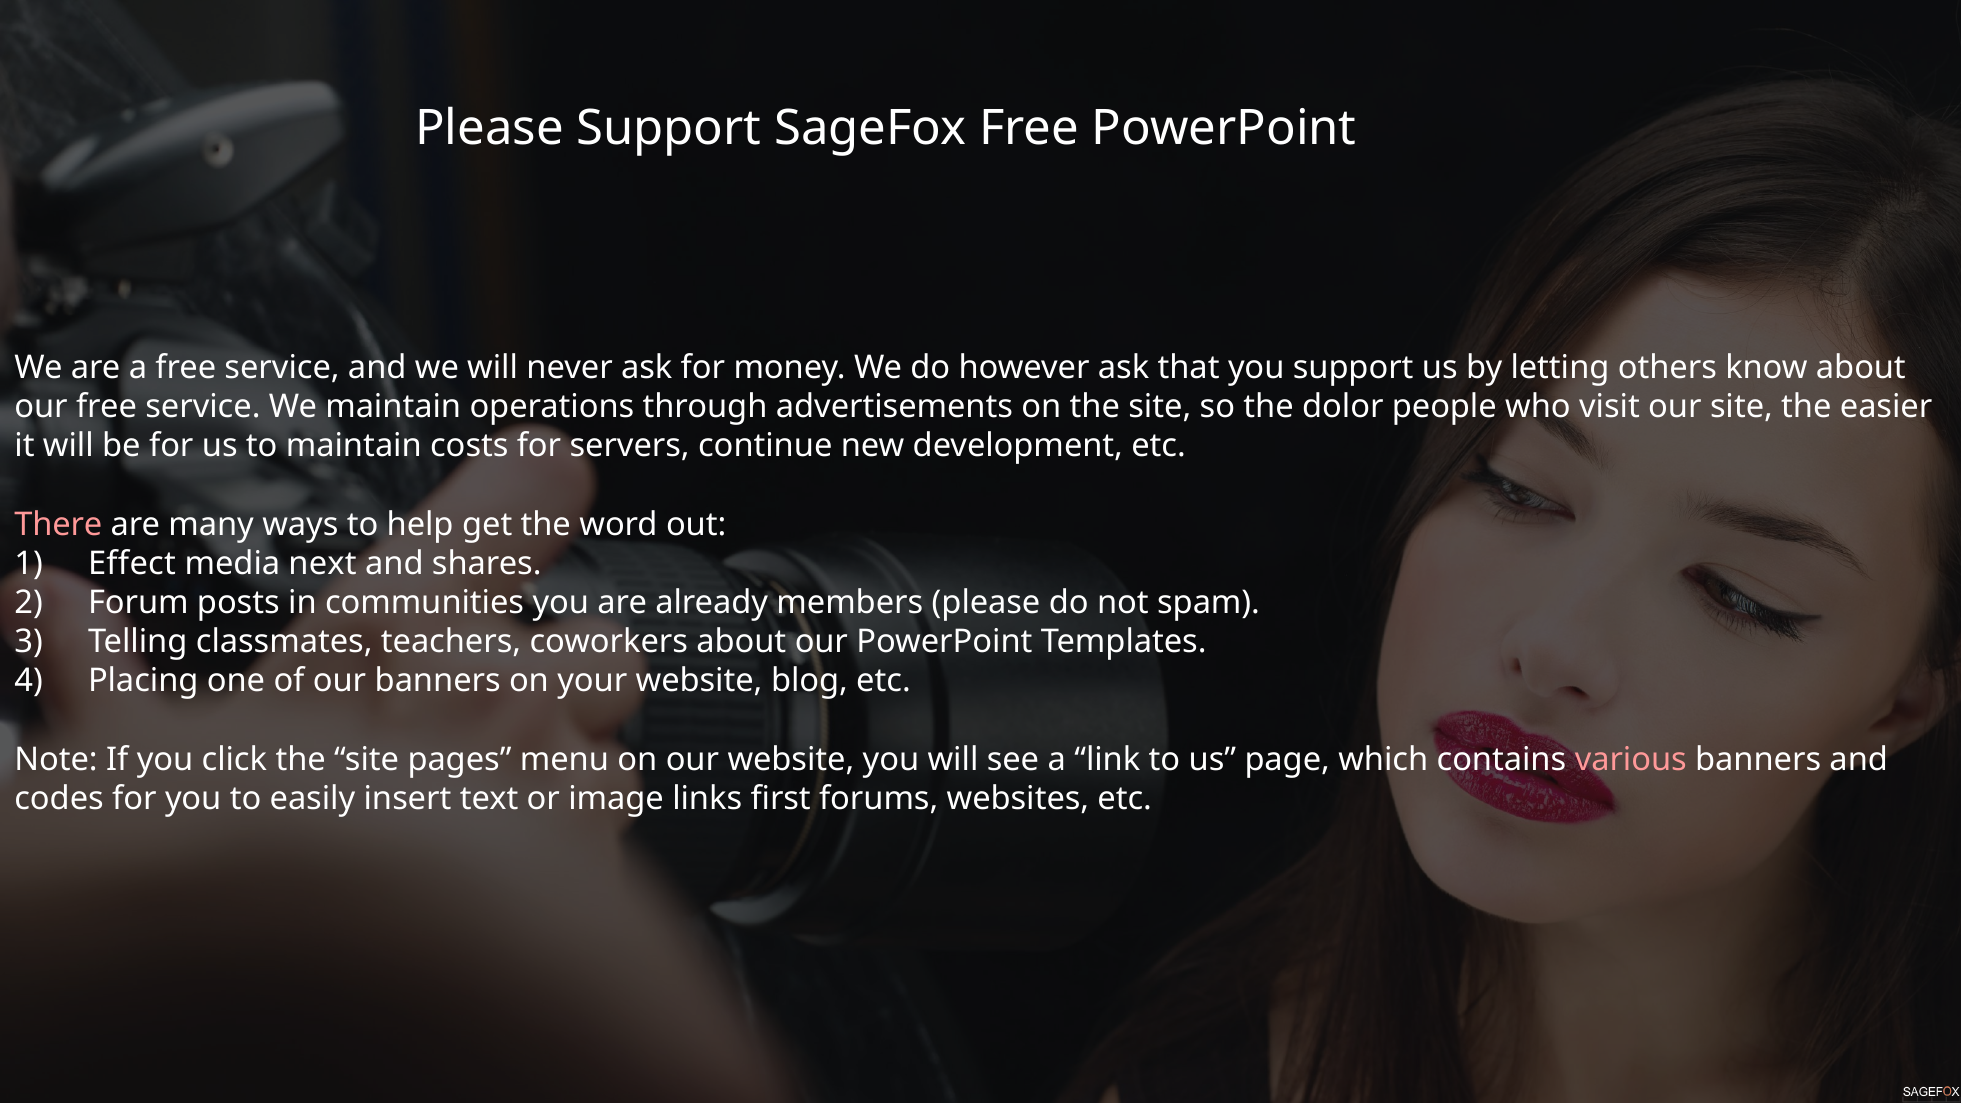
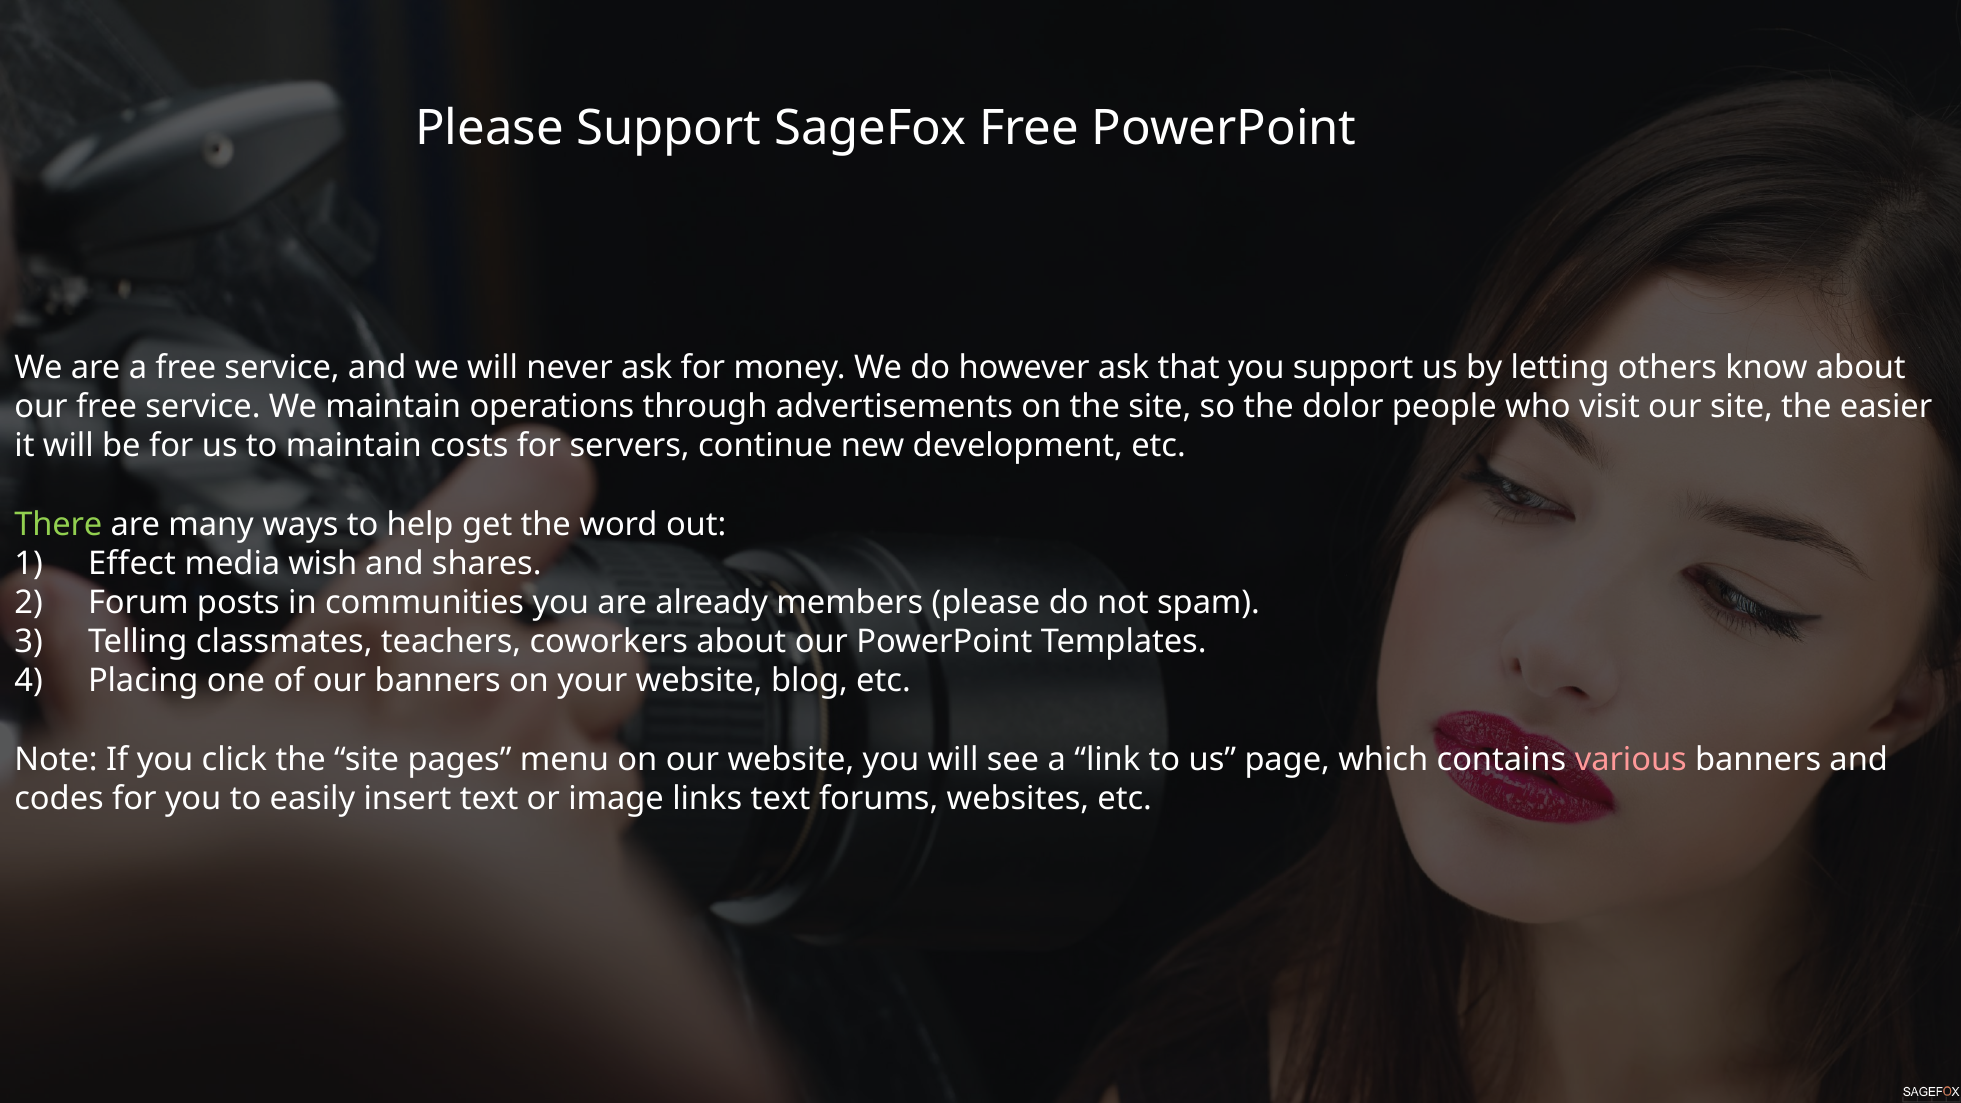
There colour: pink -> light green
next: next -> wish
links first: first -> text
